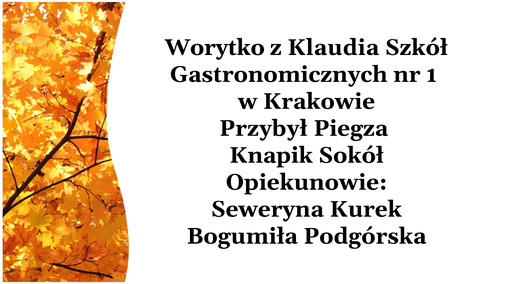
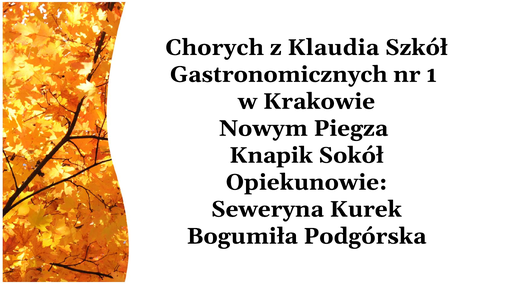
Worytko: Worytko -> Chorych
Przybył: Przybył -> Nowym
